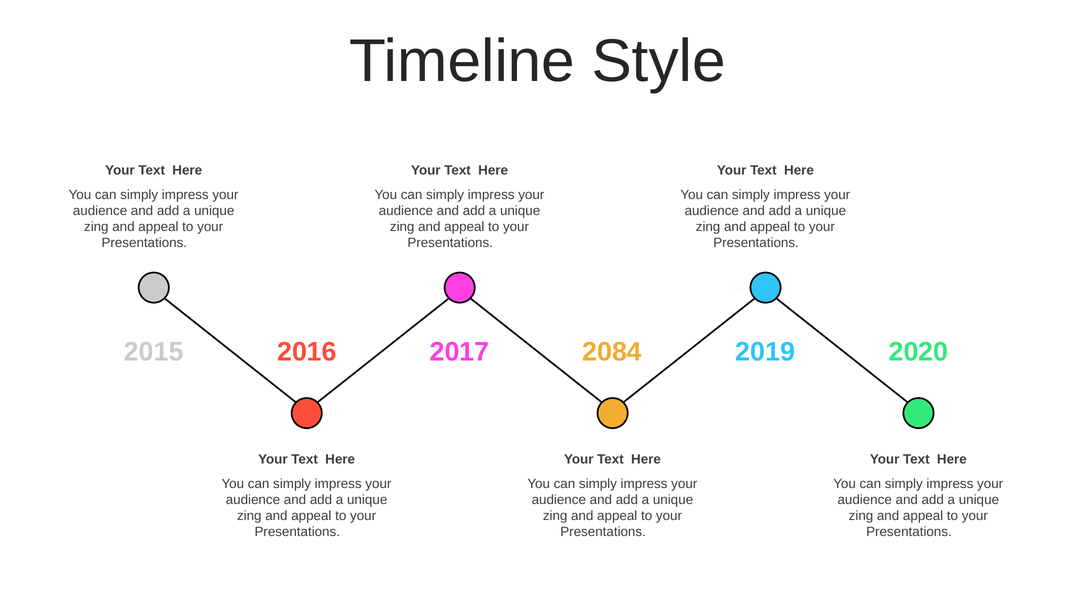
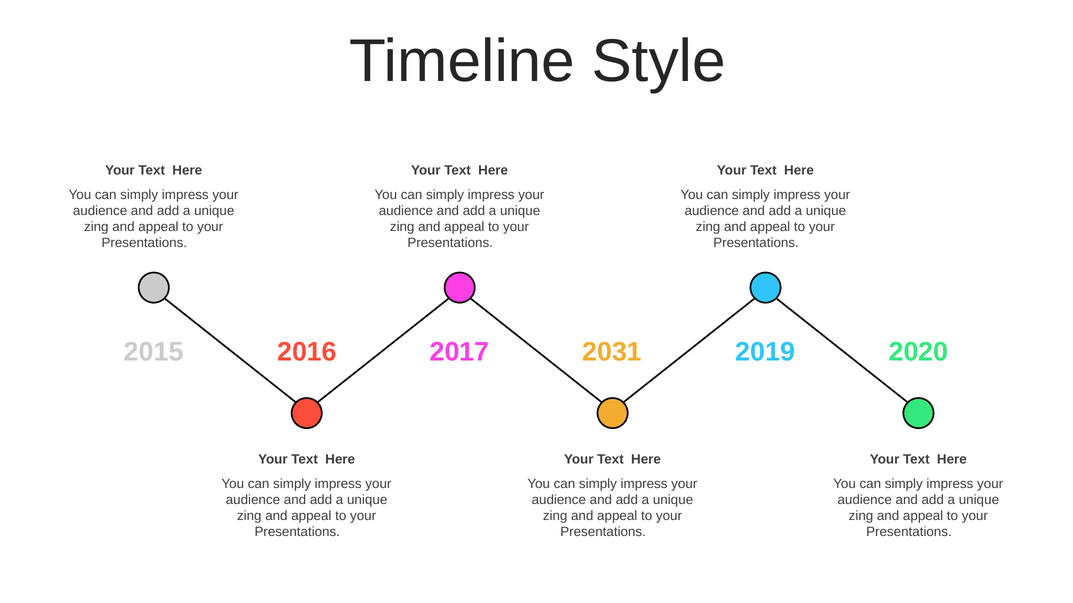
2084: 2084 -> 2031
